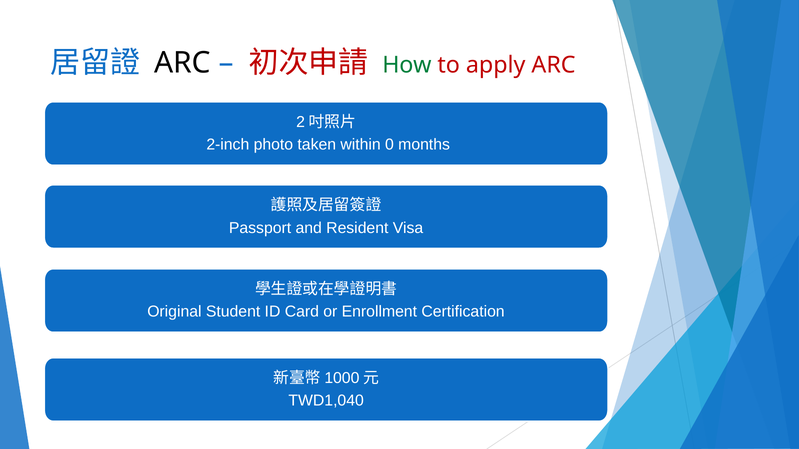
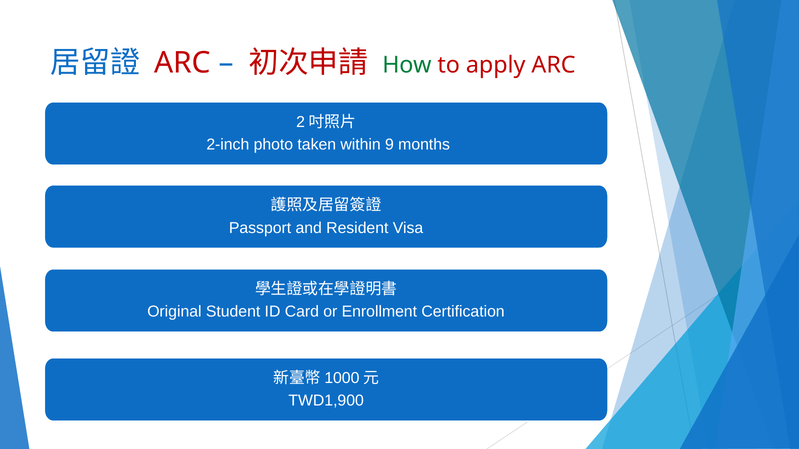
ARC at (183, 63) colour: black -> red
0: 0 -> 9
TWD1,040: TWD1,040 -> TWD1,900
